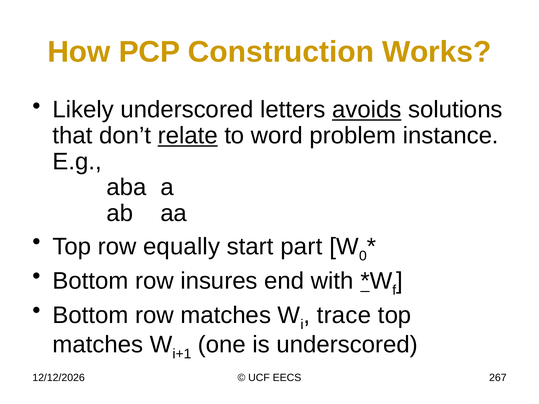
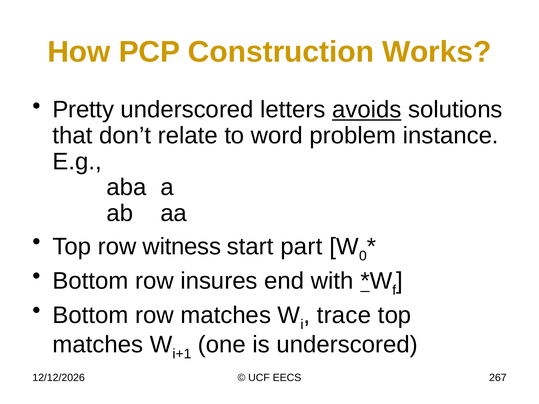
Likely: Likely -> Pretty
relate underline: present -> none
equally: equally -> witness
